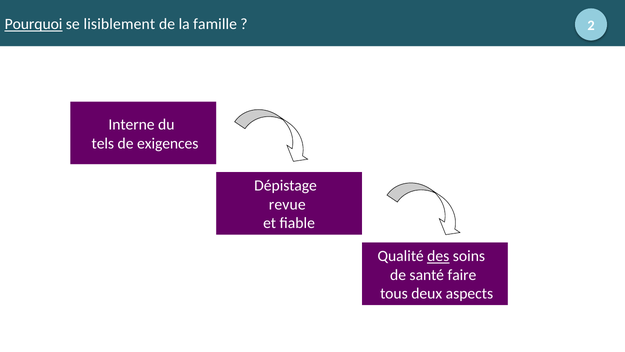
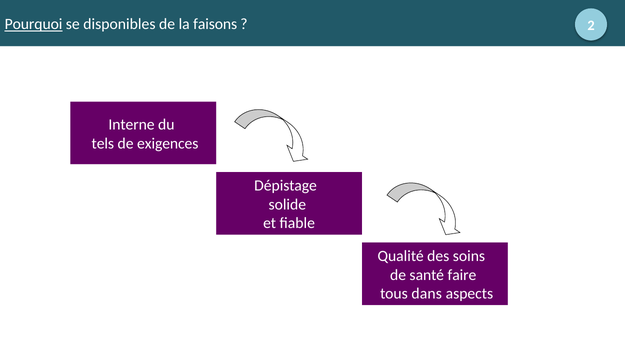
lisiblement: lisiblement -> disponibles
famille: famille -> faisons
revue: revue -> solide
des underline: present -> none
deux: deux -> dans
